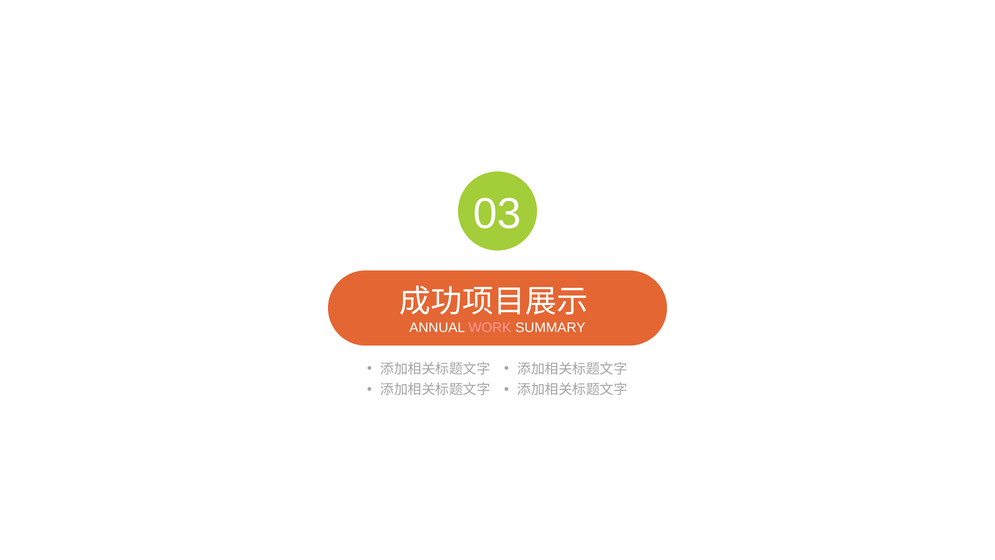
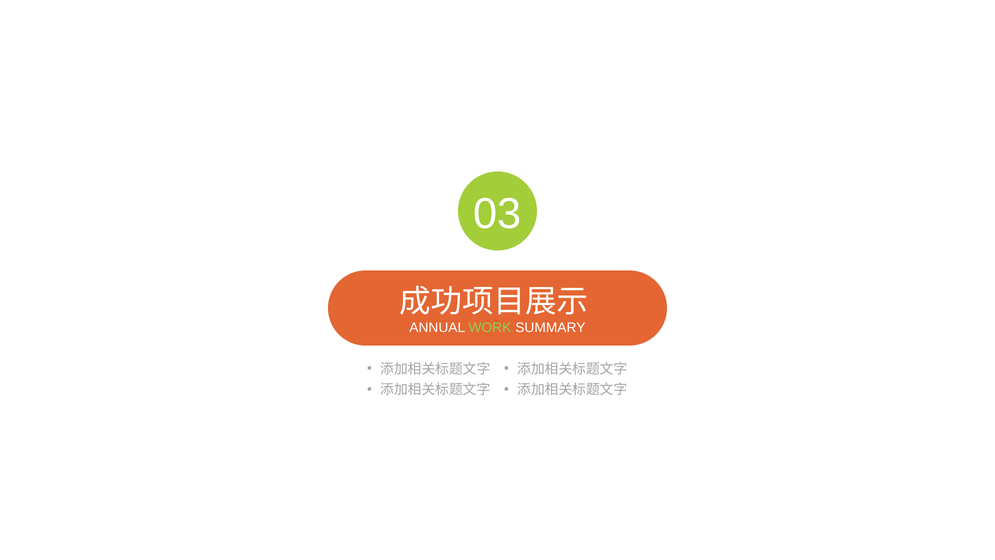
WORK colour: pink -> light green
